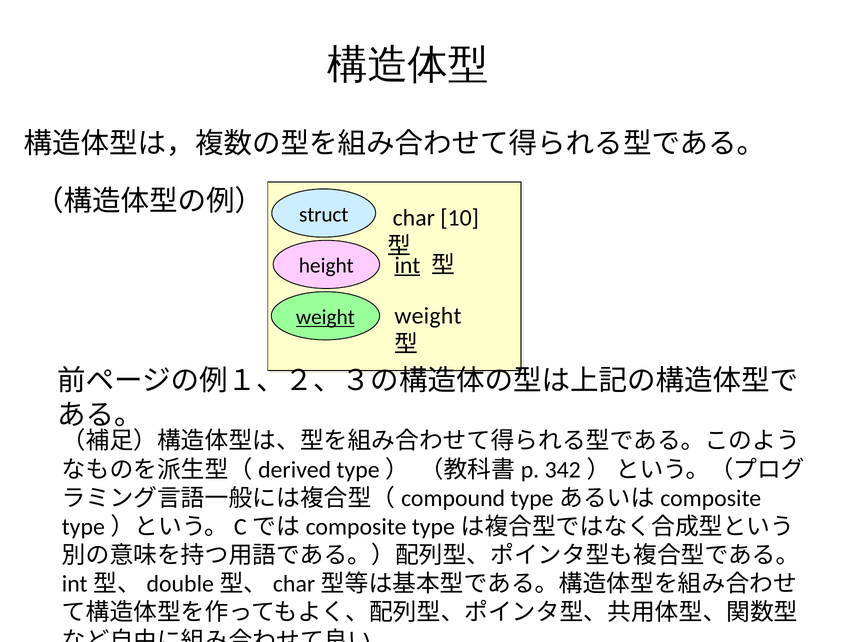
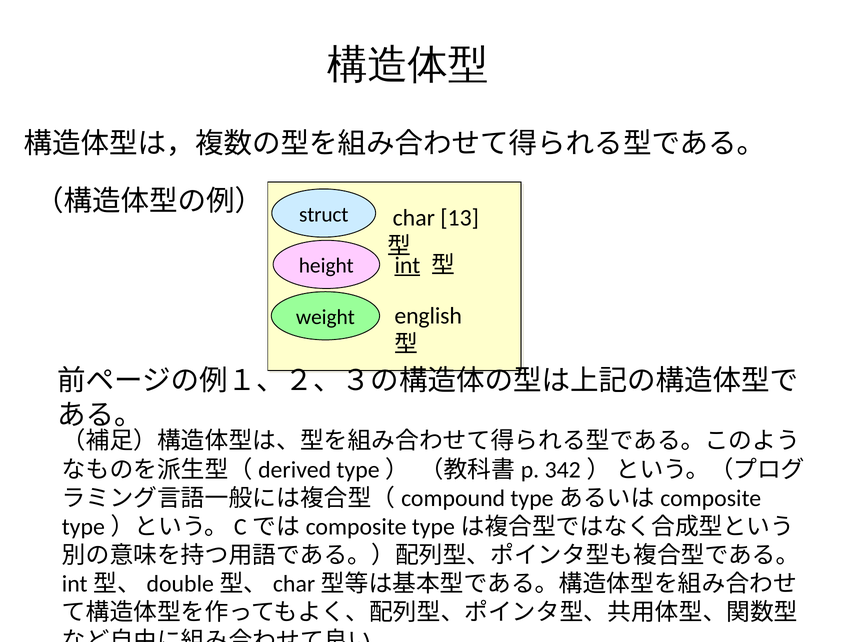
10: 10 -> 13
weight at (428, 316): weight -> english
weight at (325, 317) underline: present -> none
